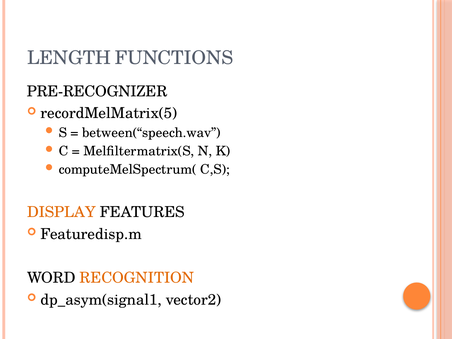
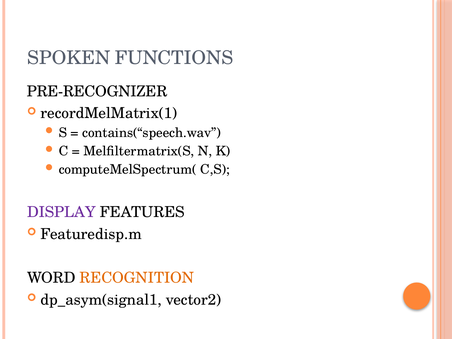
LENGTH: LENGTH -> SPOKEN
recordMelMatrix(5: recordMelMatrix(5 -> recordMelMatrix(1
between(“speech.wav: between(“speech.wav -> contains(“speech.wav
DISPLAY colour: orange -> purple
